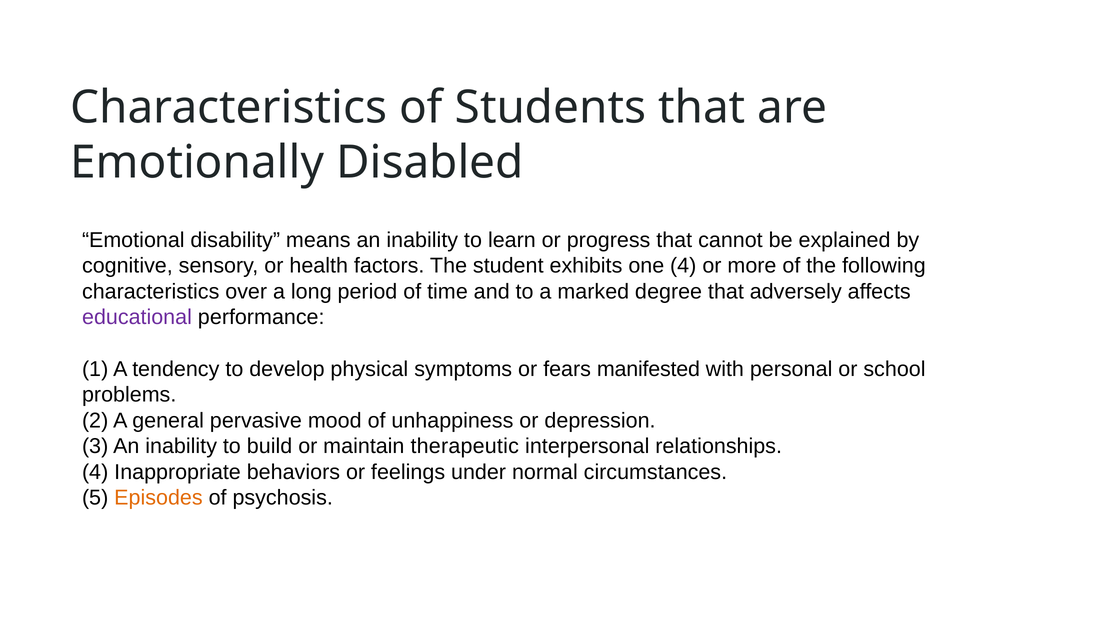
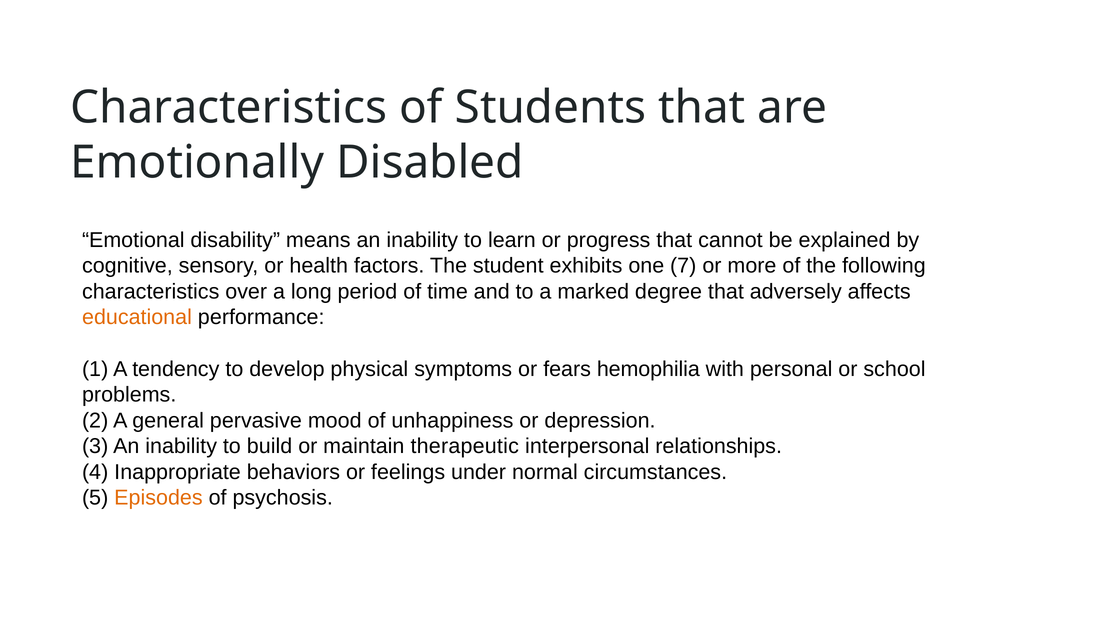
one 4: 4 -> 7
educational colour: purple -> orange
manifested: manifested -> hemophilia
